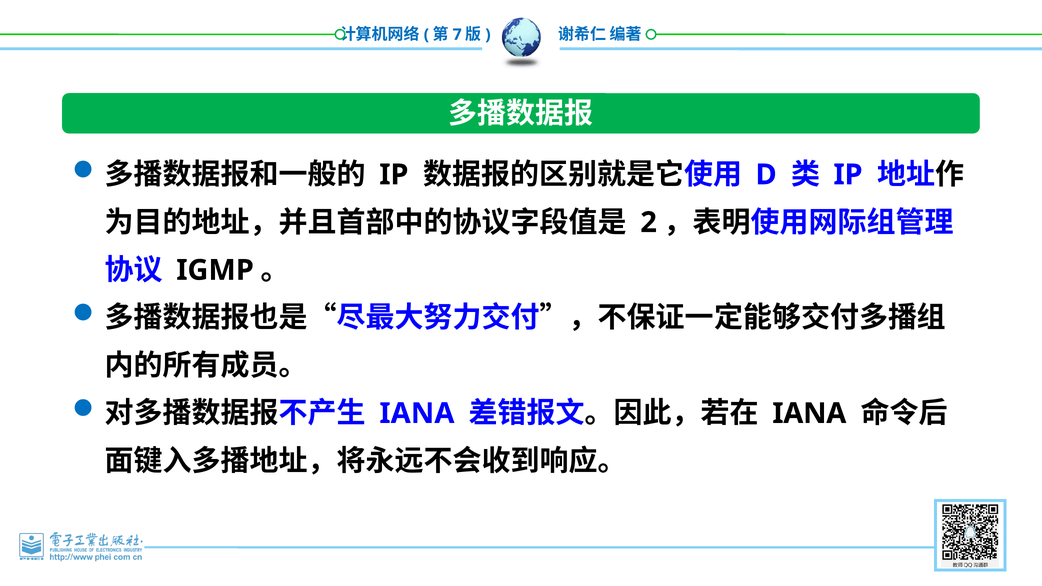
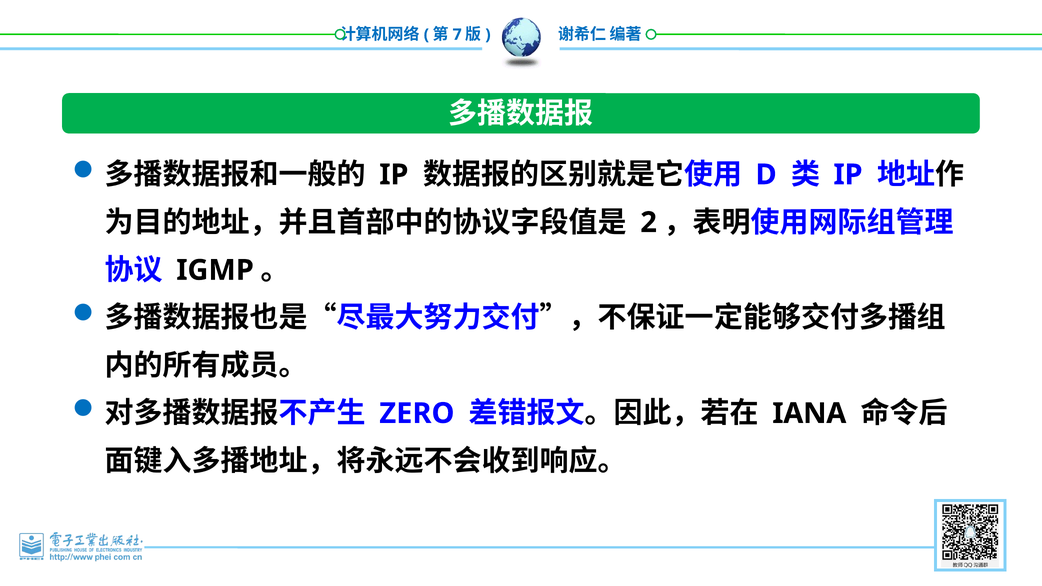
IANA at (417, 414): IANA -> ZERO
